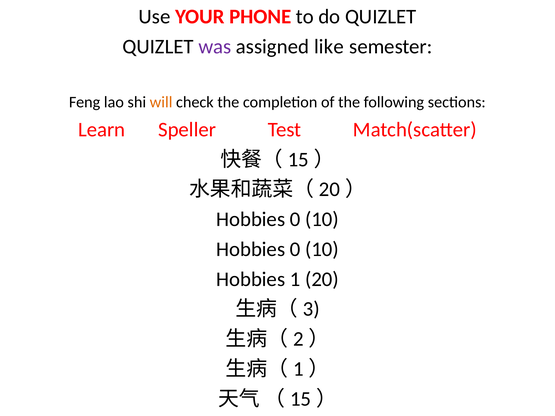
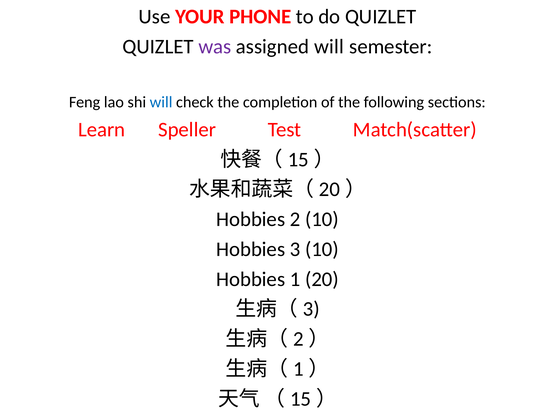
assigned like: like -> will
will at (161, 102) colour: orange -> blue
0 at (295, 219): 0 -> 2
0 at (295, 249): 0 -> 3
